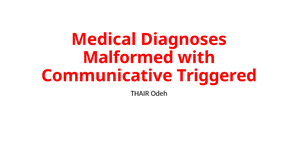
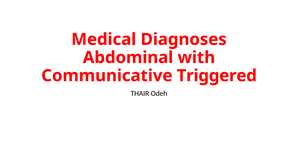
Malformed: Malformed -> Abdominal
